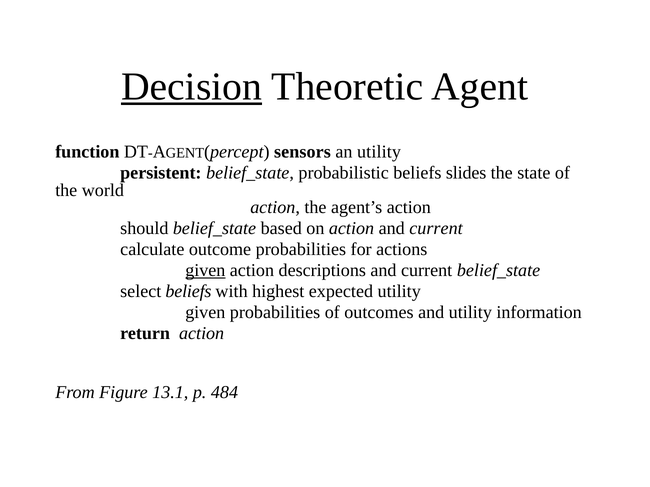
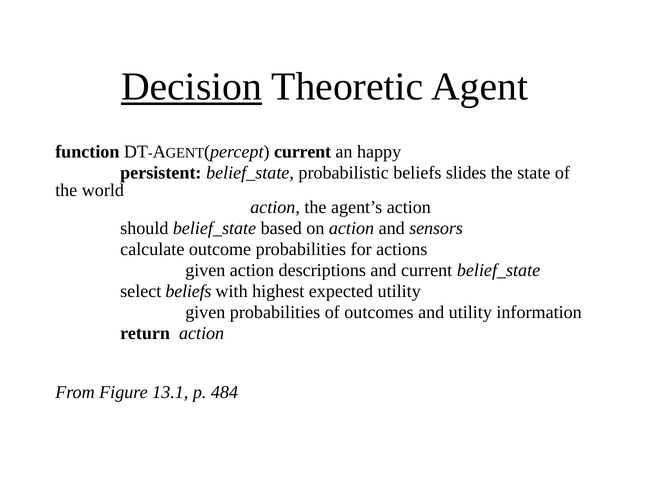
percept sensors: sensors -> current
an utility: utility -> happy
action and current: current -> sensors
given at (205, 271) underline: present -> none
